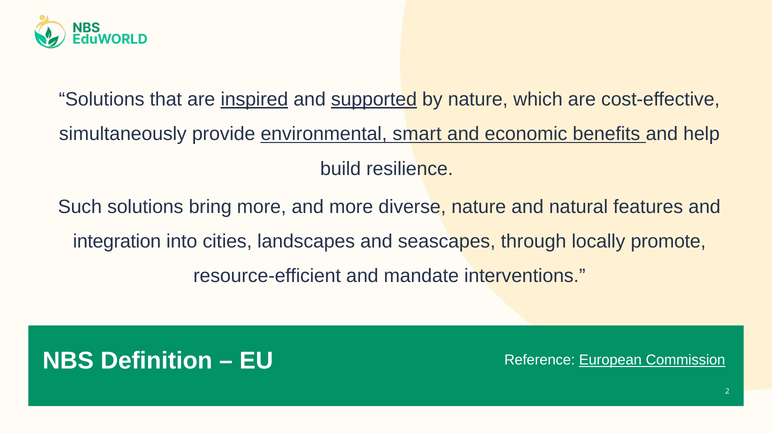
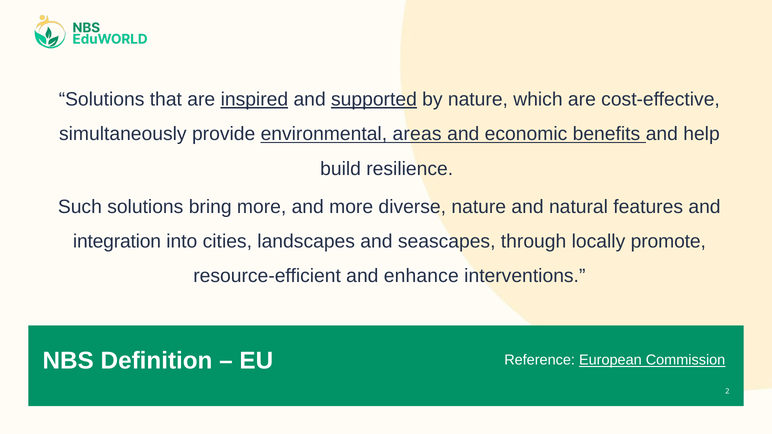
smart: smart -> areas
mandate: mandate -> enhance
